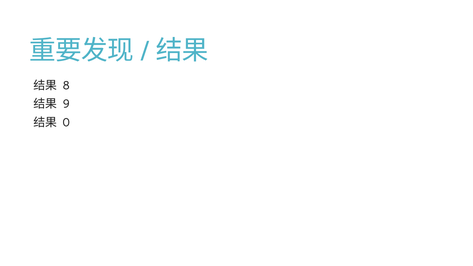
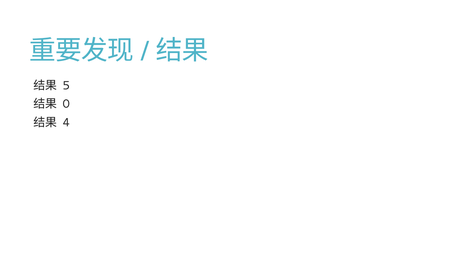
8: 8 -> 5
9: 9 -> 0
0: 0 -> 4
